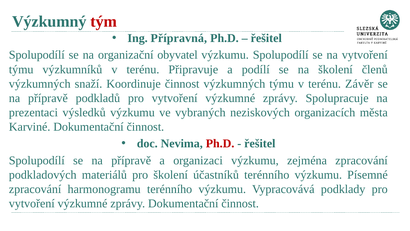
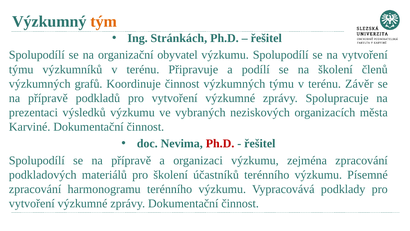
tým colour: red -> orange
Přípravná: Přípravná -> Stránkách
snaží: snaží -> grafů
